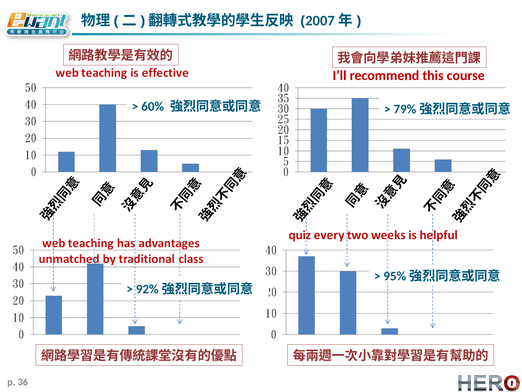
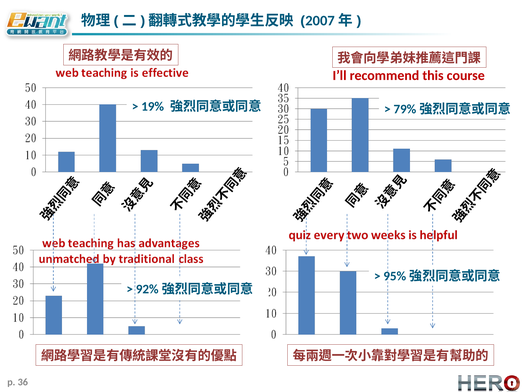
60%: 60% -> 19%
